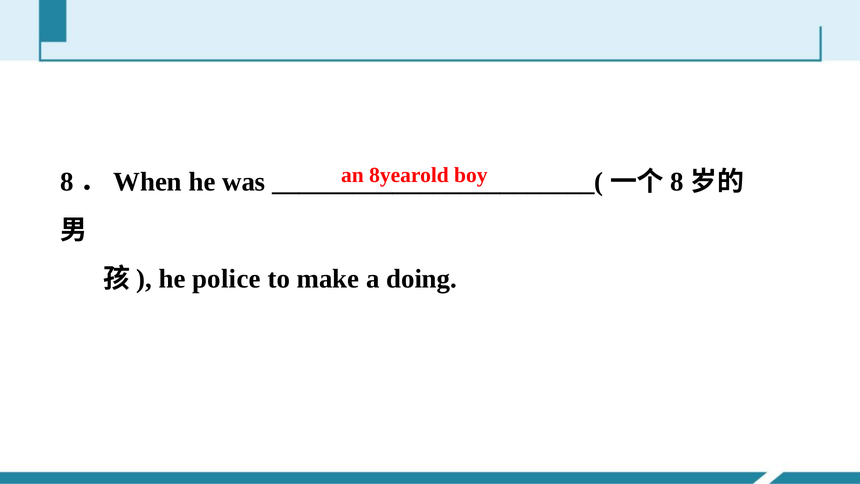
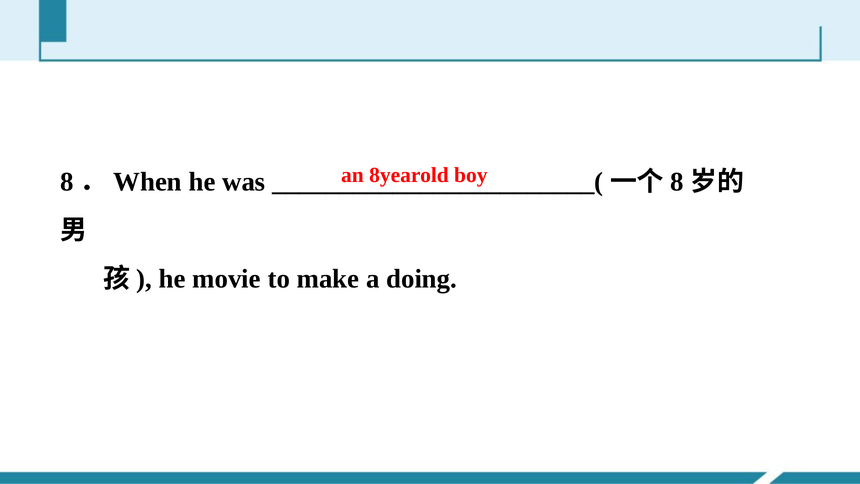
police: police -> movie
